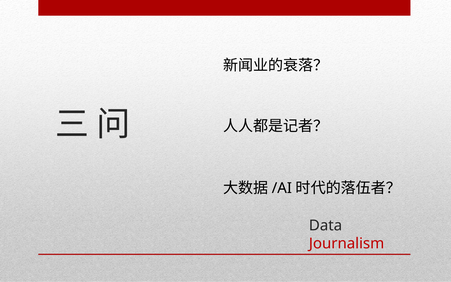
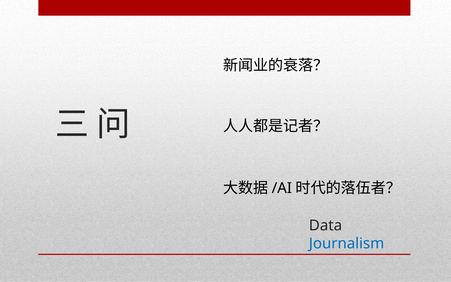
Journalism colour: red -> blue
